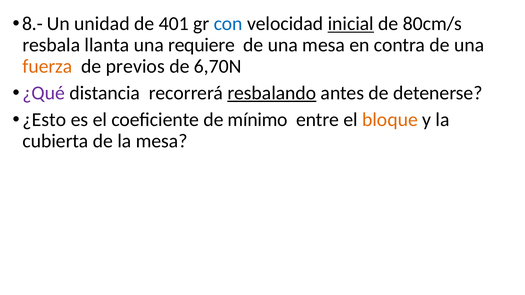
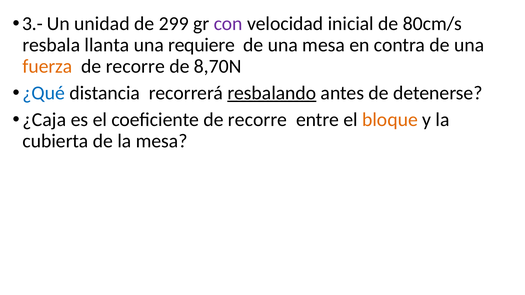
8.-: 8.- -> 3.-
401: 401 -> 299
con colour: blue -> purple
inicial underline: present -> none
previos at (135, 66): previos -> recorre
6,70N: 6,70N -> 8,70N
¿Qué colour: purple -> blue
¿Esto: ¿Esto -> ¿Caja
coeficiente de mínimo: mínimo -> recorre
